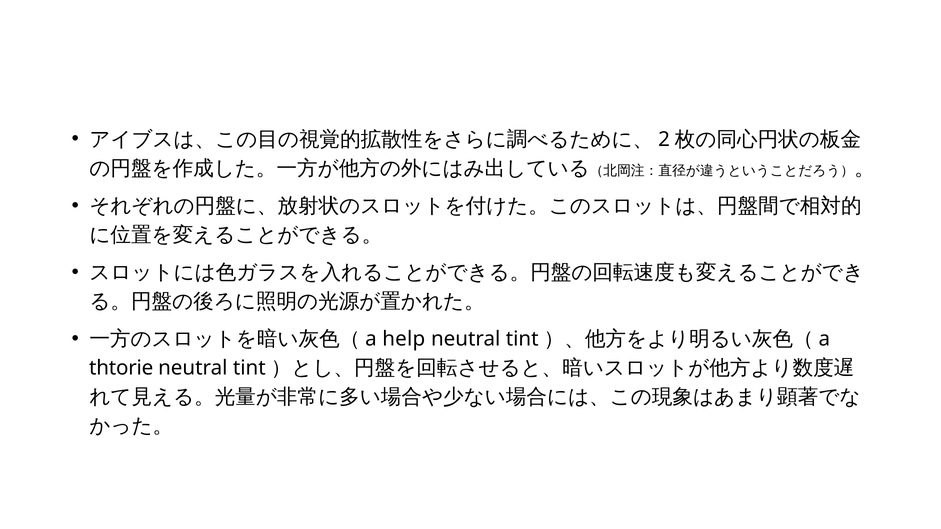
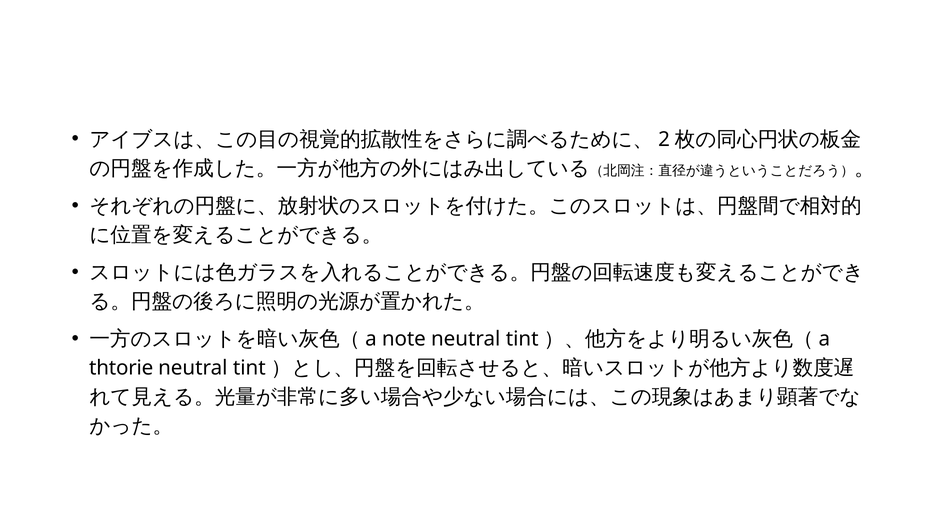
help: help -> note
